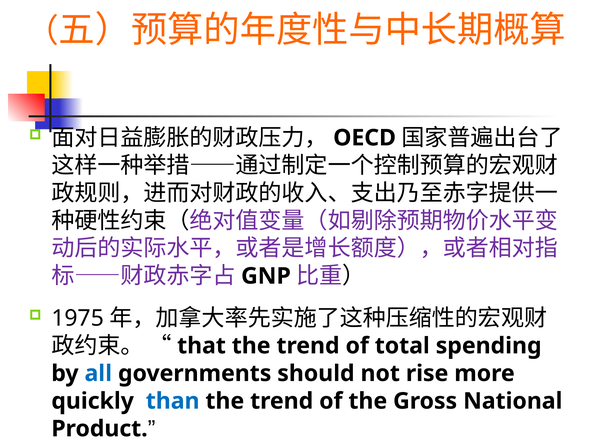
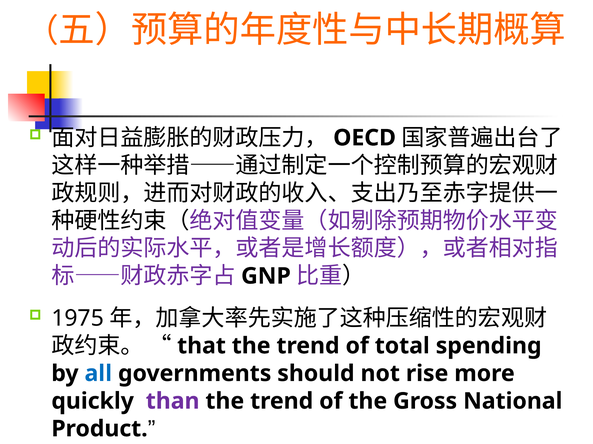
than colour: blue -> purple
